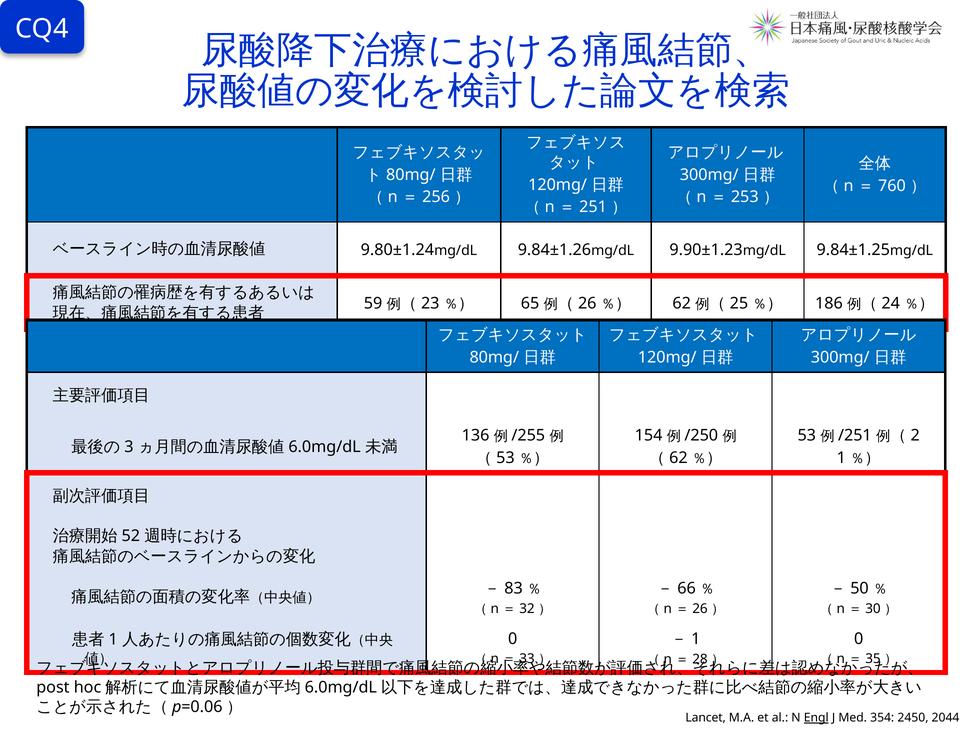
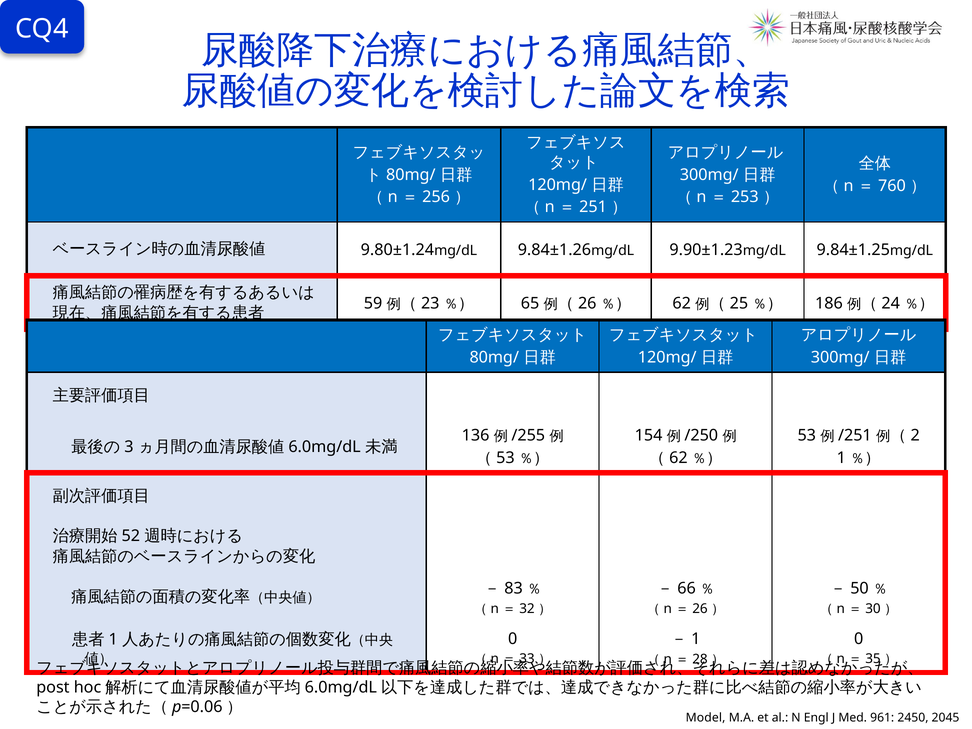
Lancet: Lancet -> Model
Engl underline: present -> none
354: 354 -> 961
2044: 2044 -> 2045
